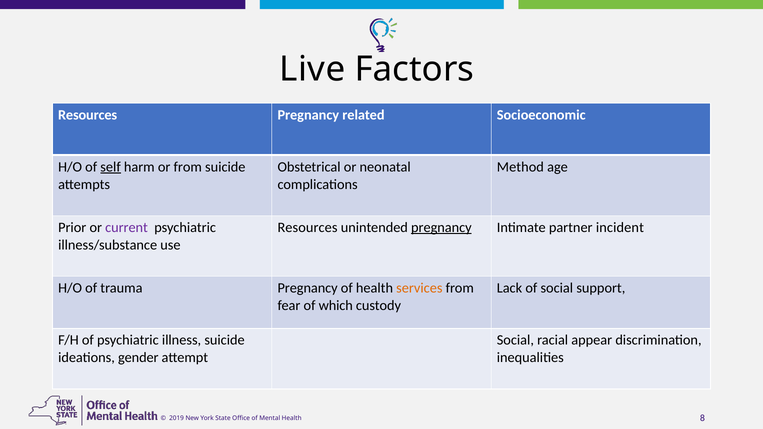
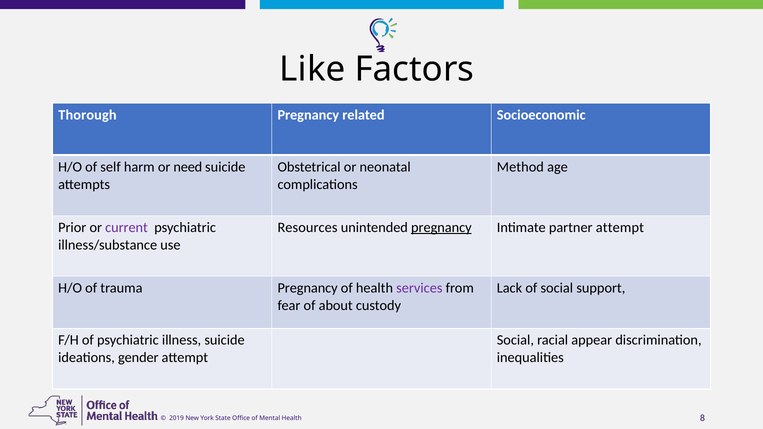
Live: Live -> Like
Resources at (88, 115): Resources -> Thorough
self underline: present -> none
or from: from -> need
partner incident: incident -> attempt
services colour: orange -> purple
which: which -> about
